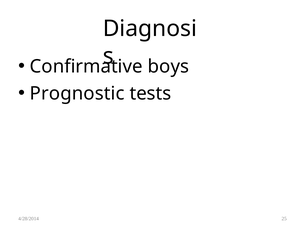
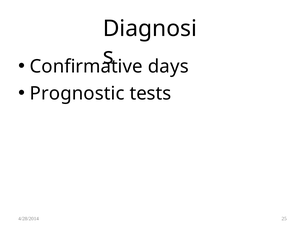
boys: boys -> days
